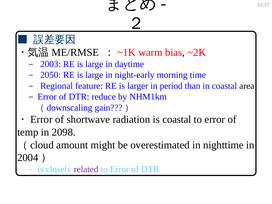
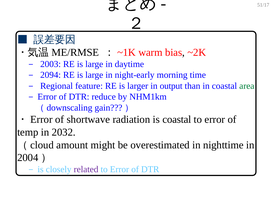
2050: 2050 -> 2094
period: period -> output
area colour: black -> green
2098: 2098 -> 2032
